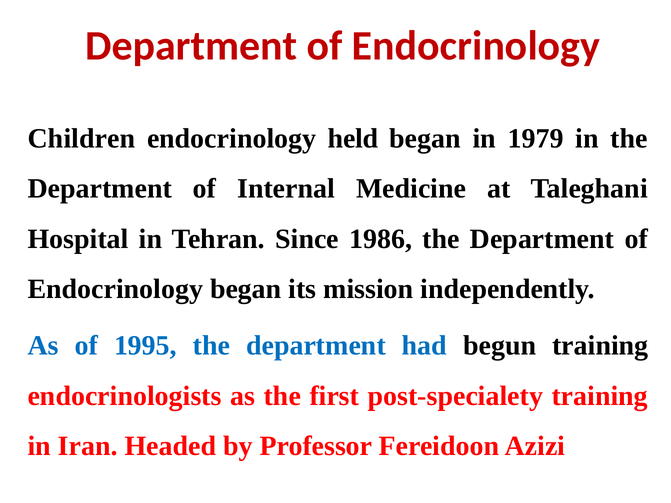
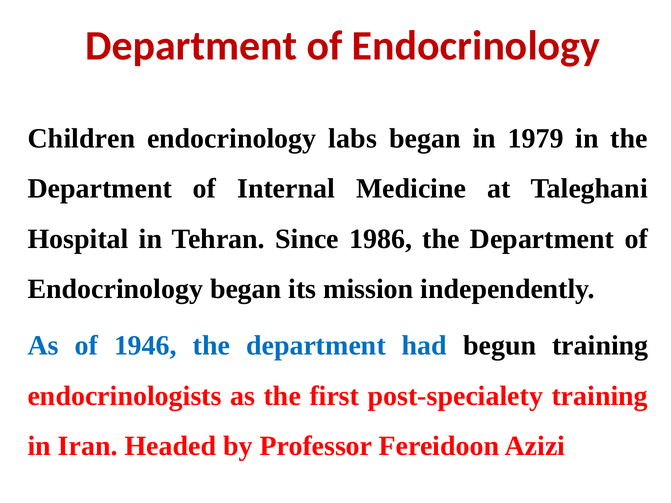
held: held -> labs
1995: 1995 -> 1946
